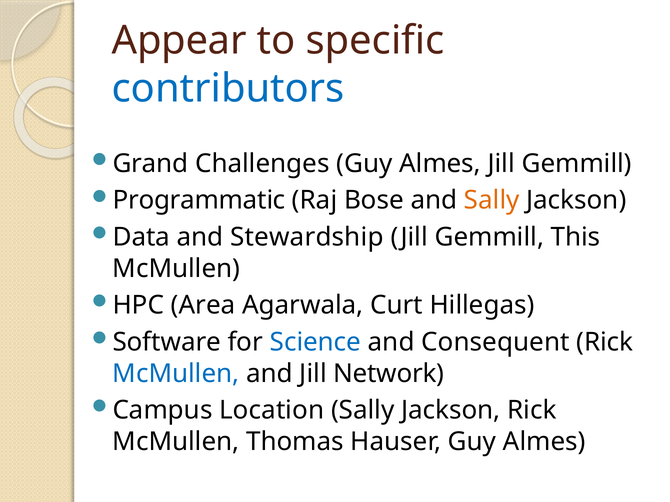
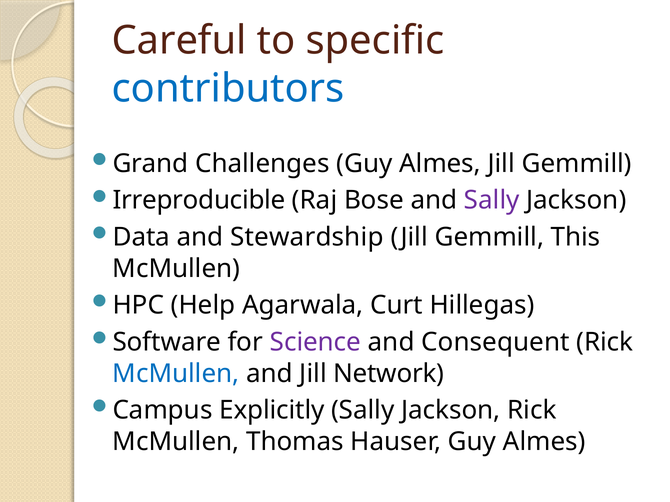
Appear: Appear -> Careful
Programmatic: Programmatic -> Irreproducible
Sally at (492, 201) colour: orange -> purple
Area: Area -> Help
Science colour: blue -> purple
Location: Location -> Explicitly
